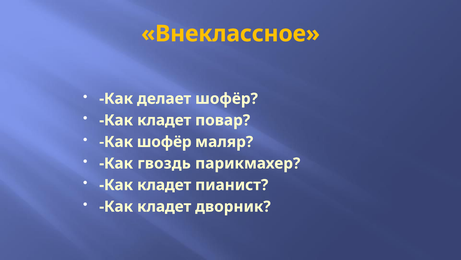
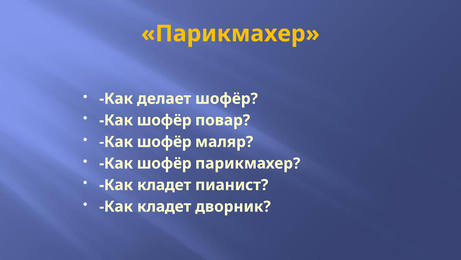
Внеклассное at (231, 34): Внеклассное -> Парикмахер
кладет at (164, 120): кладет -> шофёр
гвоздь at (164, 163): гвоздь -> шофёр
